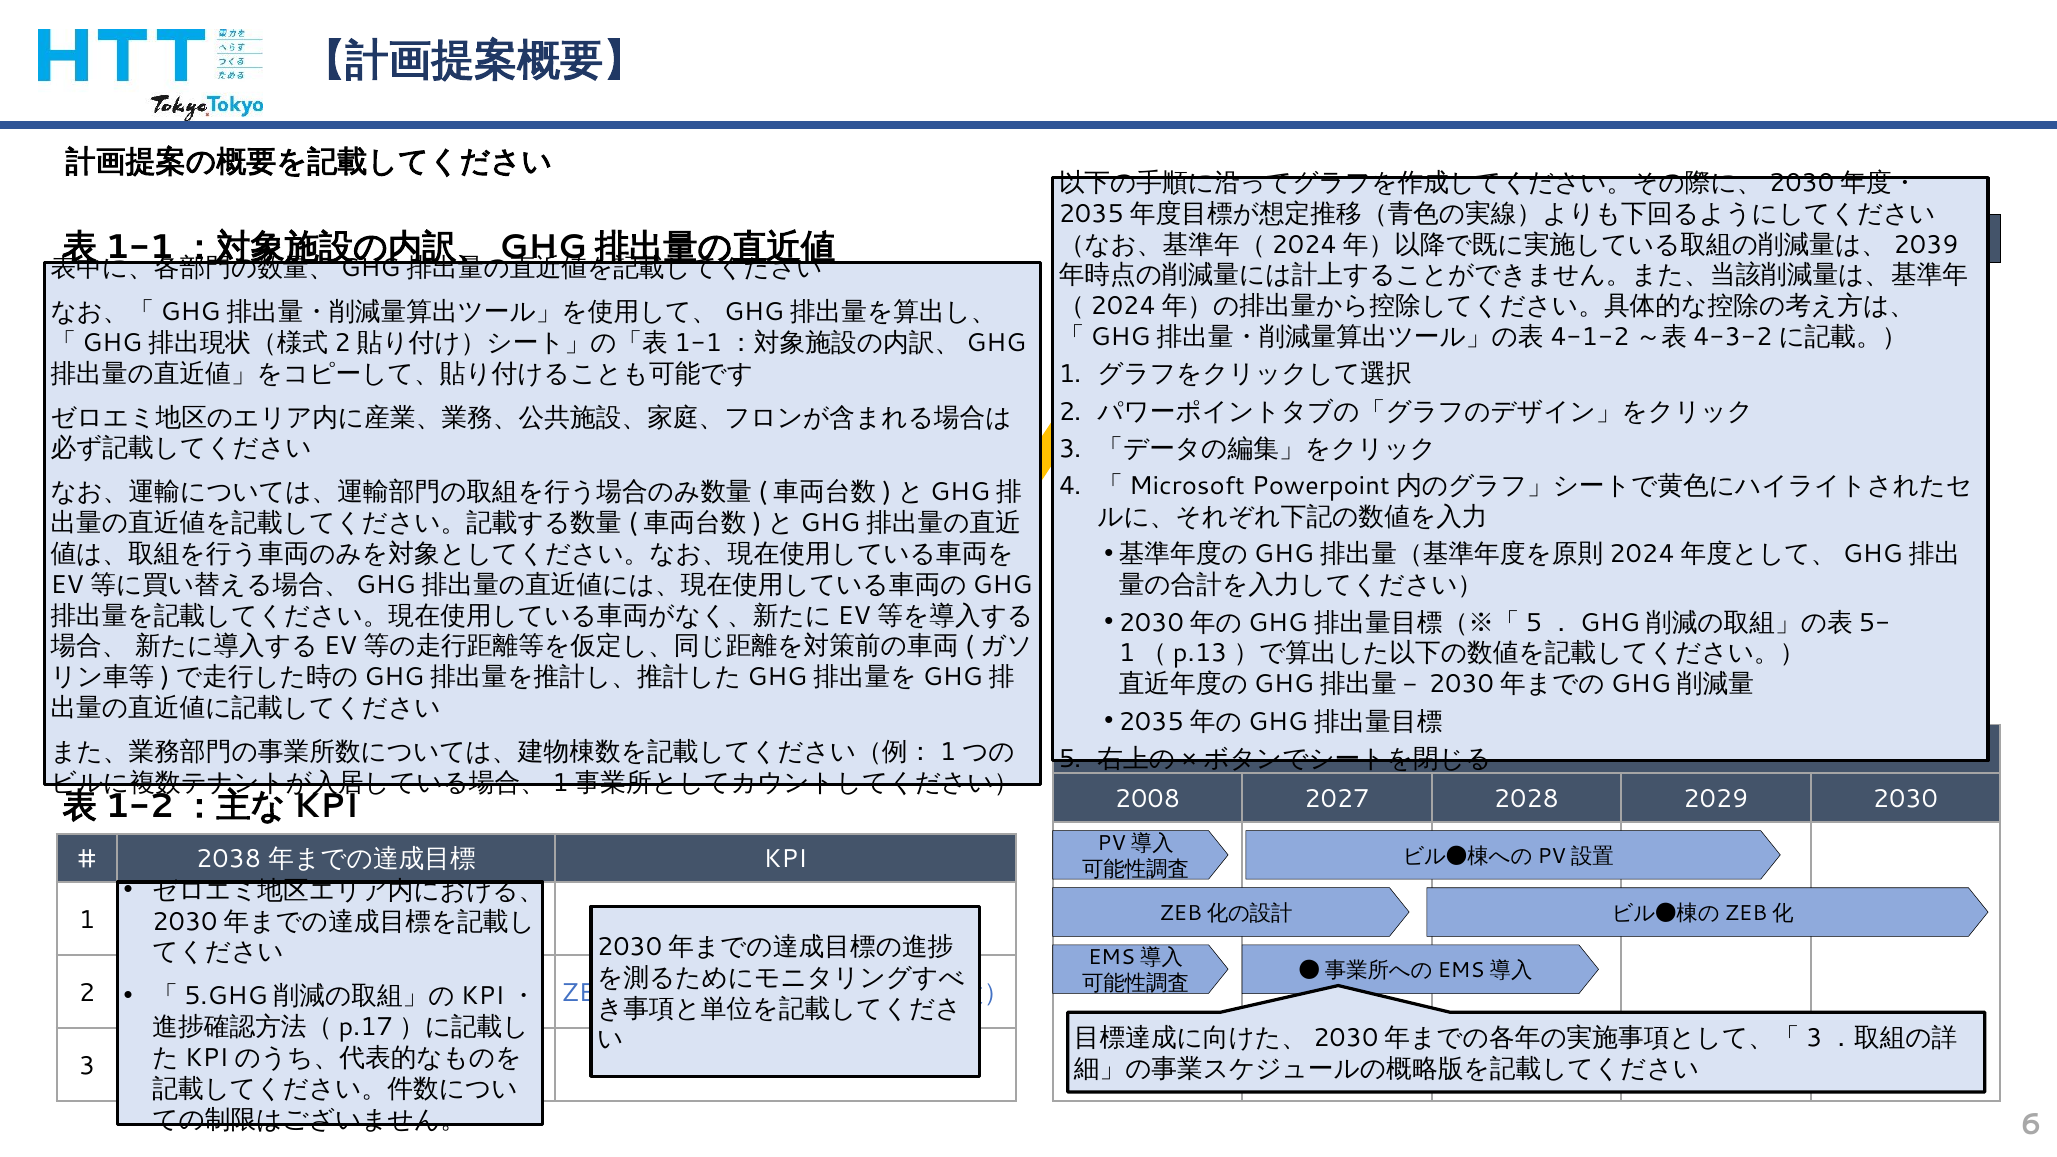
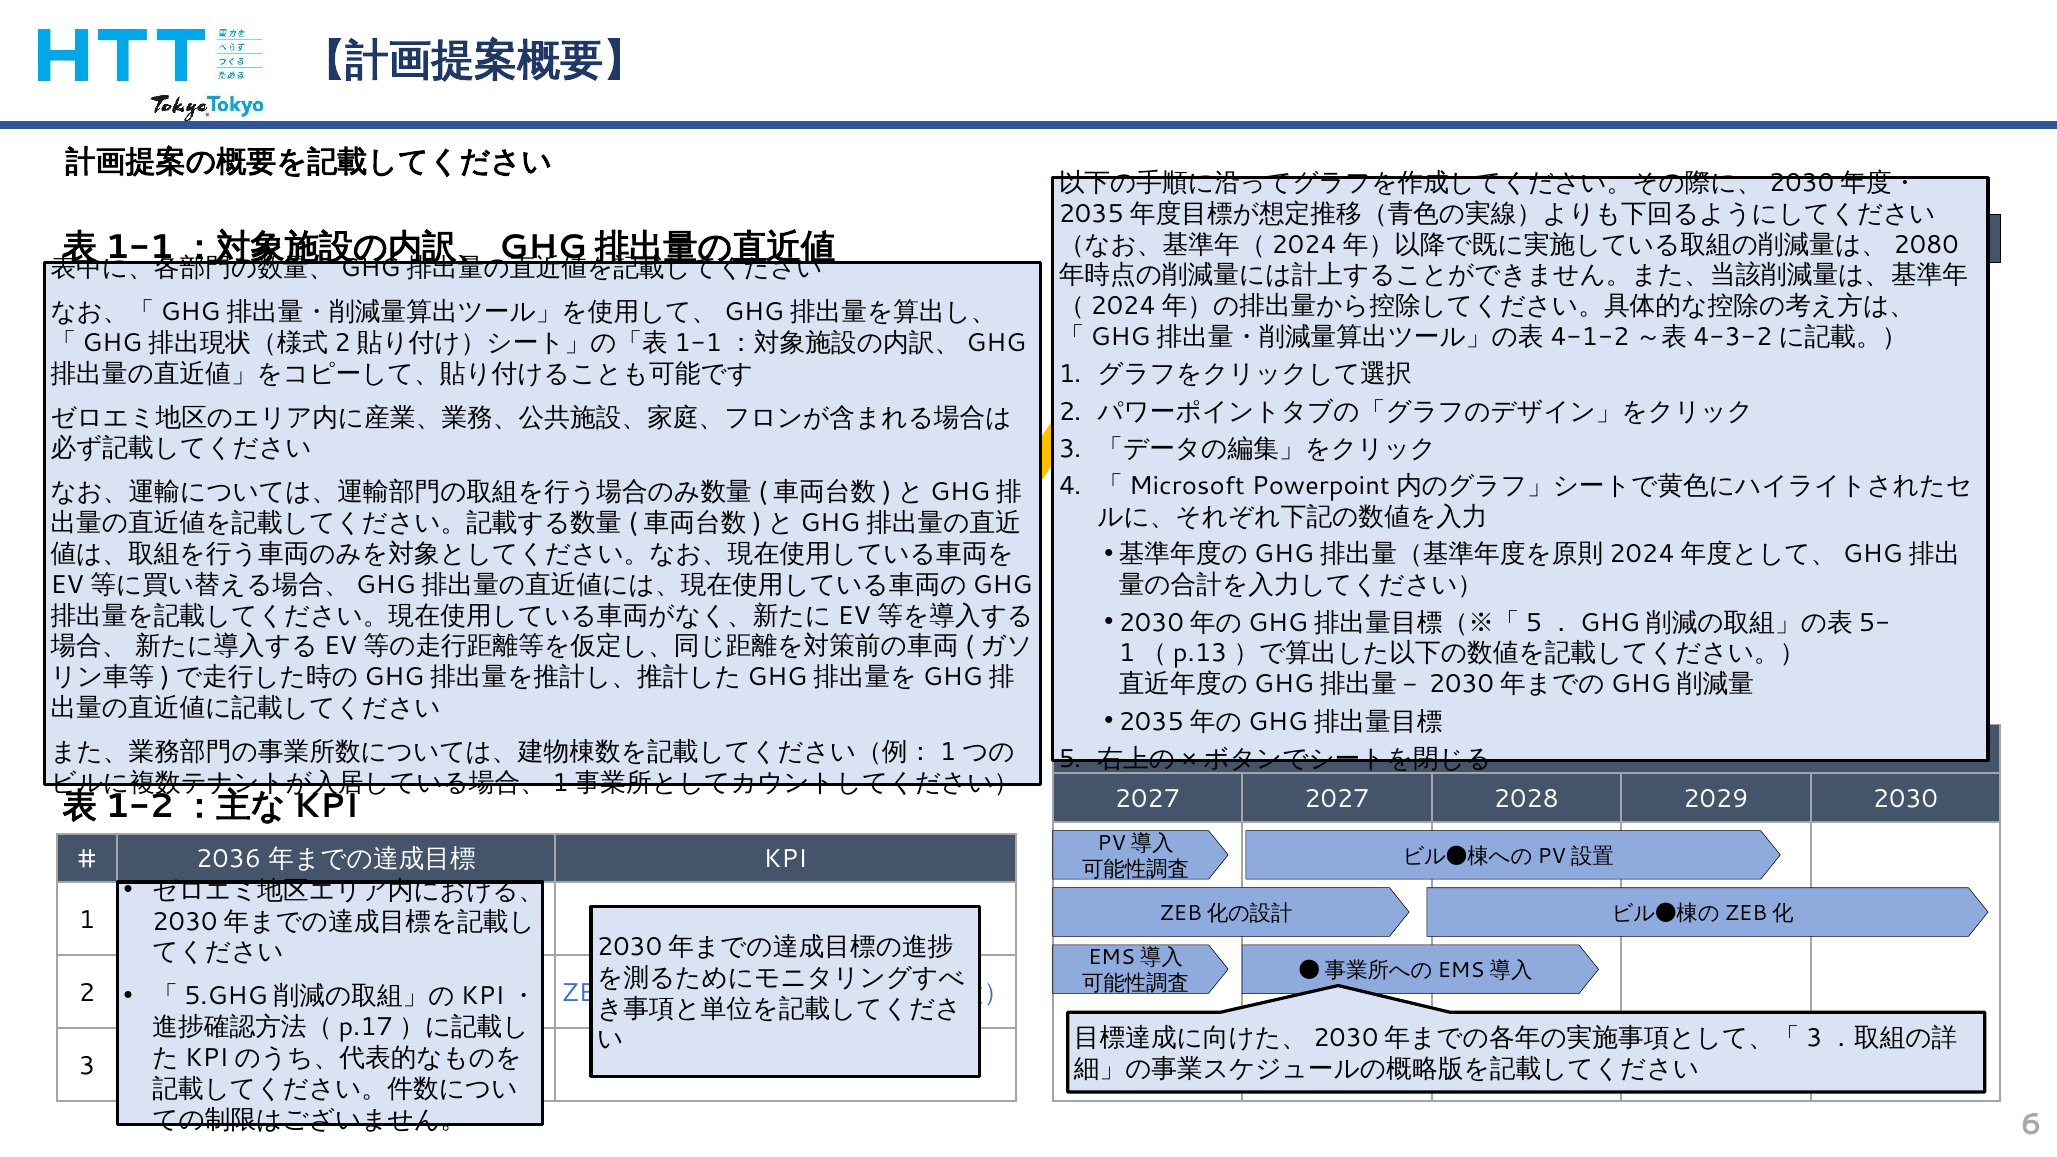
2039: 2039 -> 2080
2008 at (1148, 799): 2008 -> 2027
2038: 2038 -> 2036
